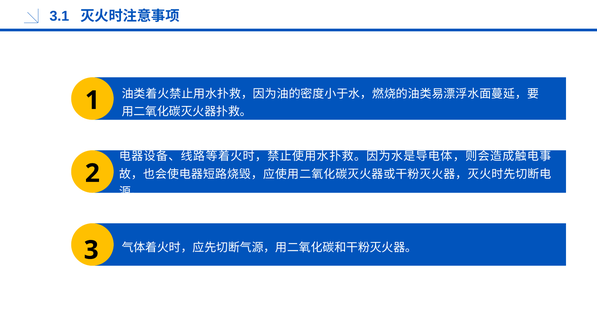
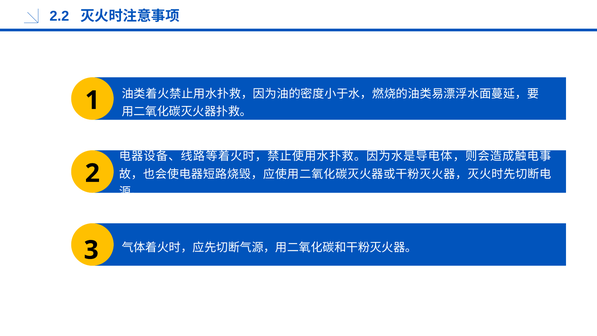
3.1: 3.1 -> 2.2
